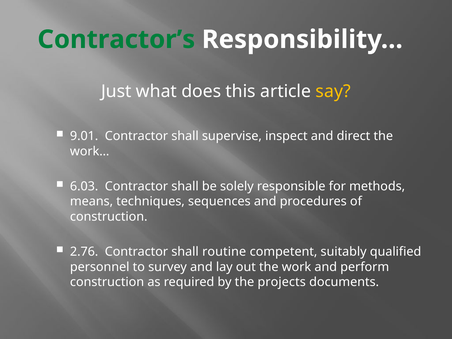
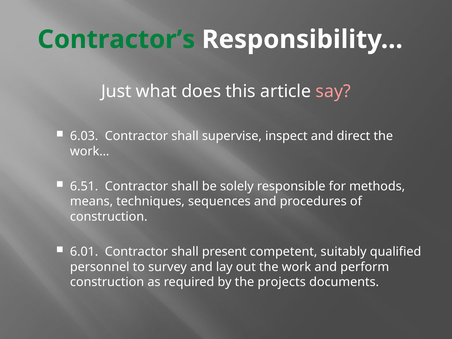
say colour: yellow -> pink
9.01: 9.01 -> 6.03
6.03: 6.03 -> 6.51
2.76: 2.76 -> 6.01
routine: routine -> present
